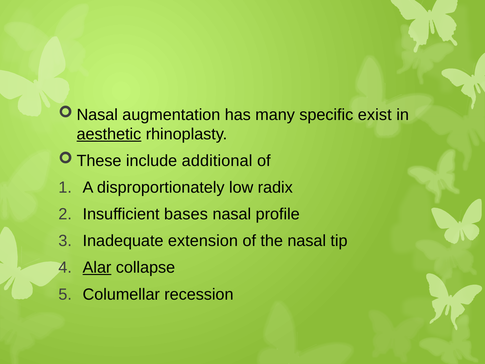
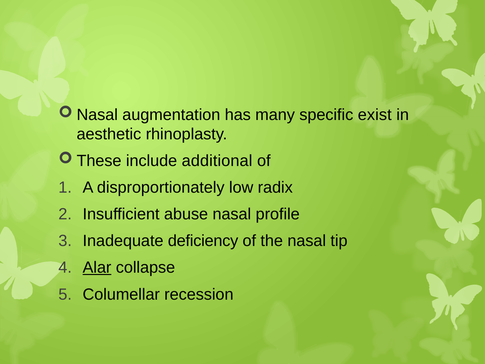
aesthetic underline: present -> none
bases: bases -> abuse
extension: extension -> deficiency
